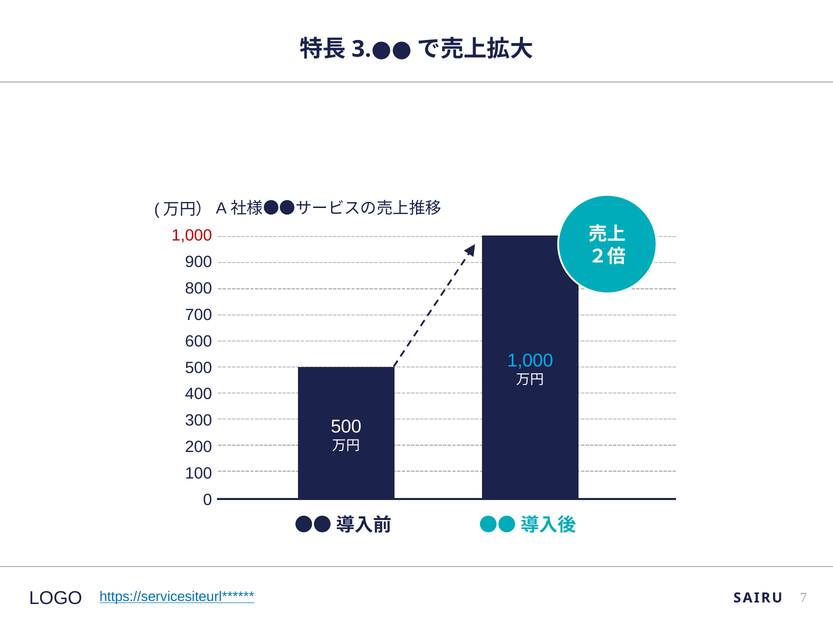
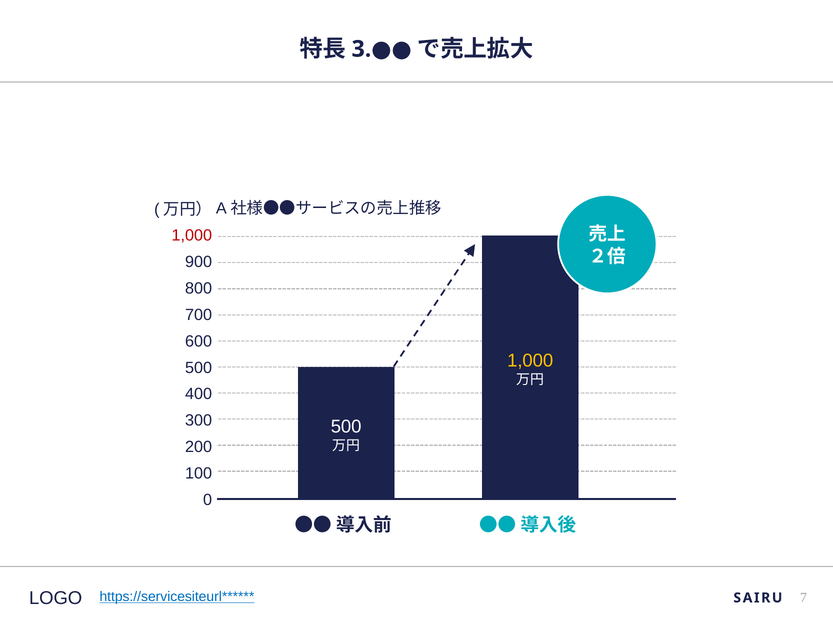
1,000 at (530, 361) colour: light blue -> yellow
